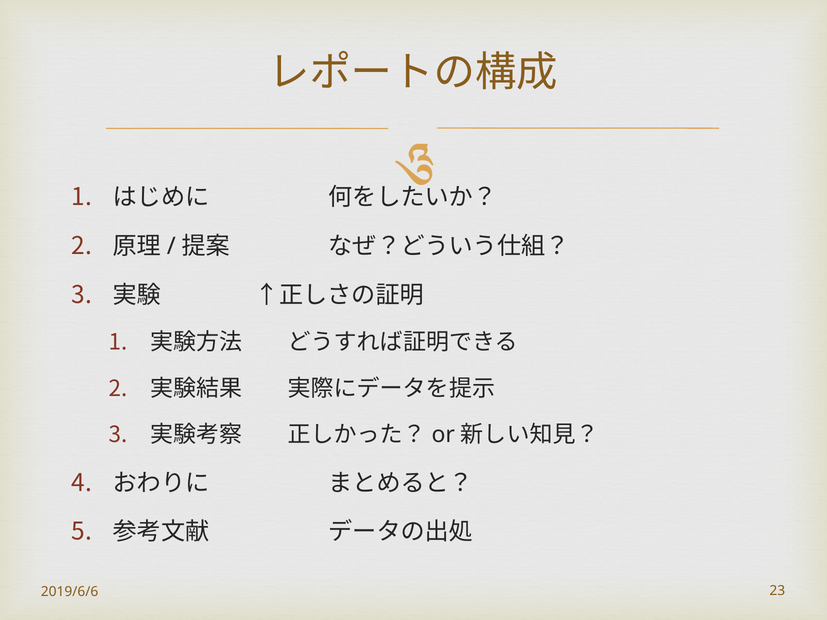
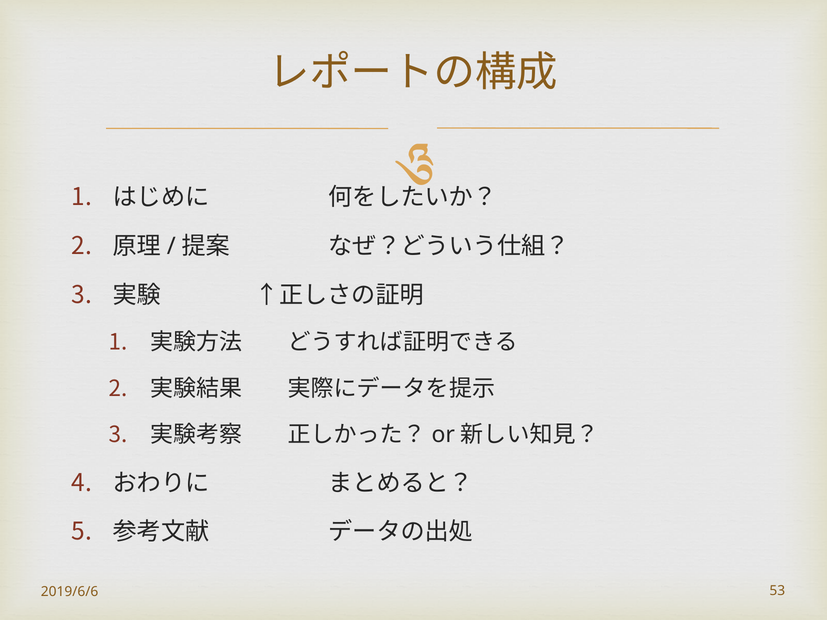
23: 23 -> 53
